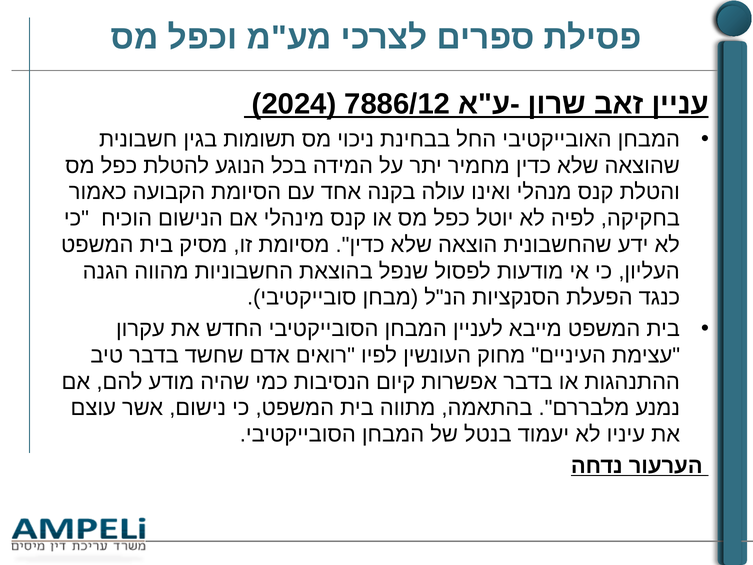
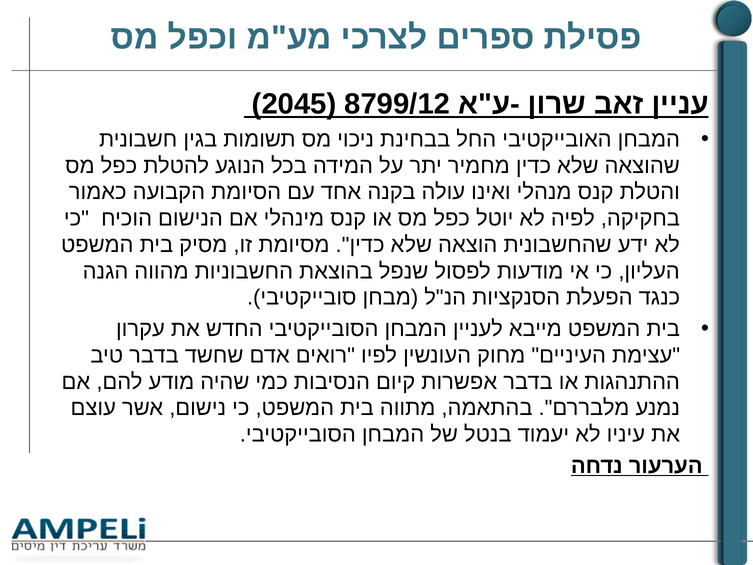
2024: 2024 -> 2045
7886/12: 7886/12 -> 8799/12
